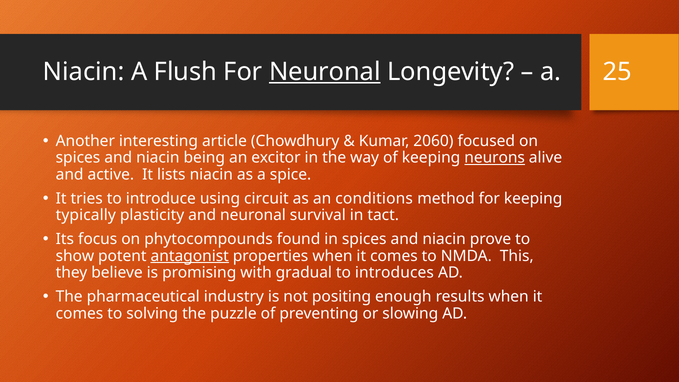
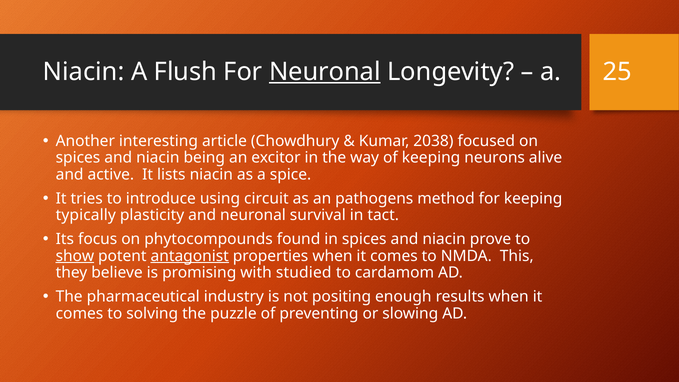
2060: 2060 -> 2038
neurons underline: present -> none
conditions: conditions -> pathogens
show underline: none -> present
gradual: gradual -> studied
introduces: introduces -> cardamom
